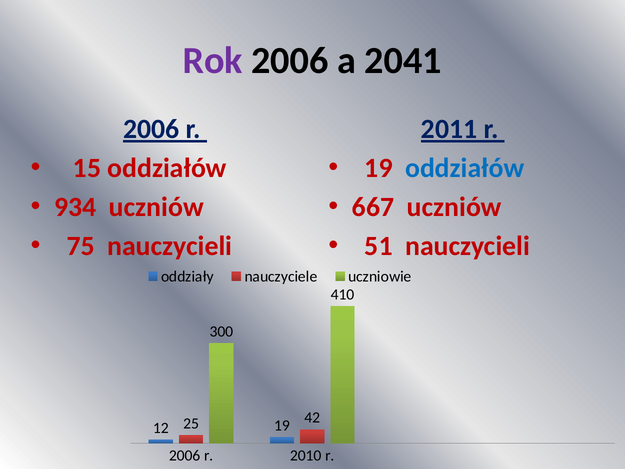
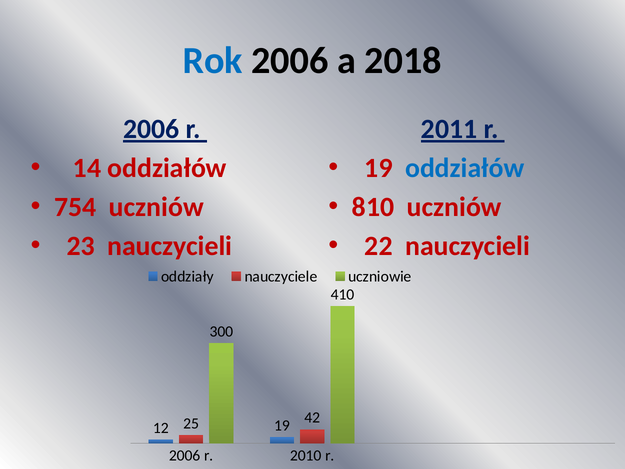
Rok colour: purple -> blue
2041: 2041 -> 2018
15: 15 -> 14
934: 934 -> 754
667: 667 -> 810
75: 75 -> 23
51: 51 -> 22
